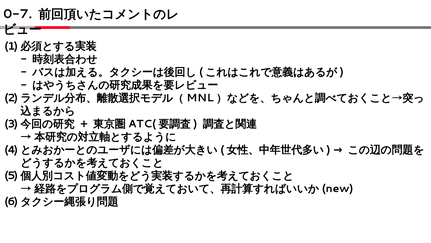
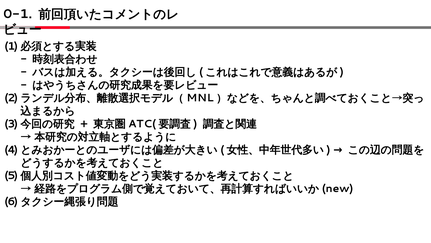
0-7: 0-7 -> 0-1
